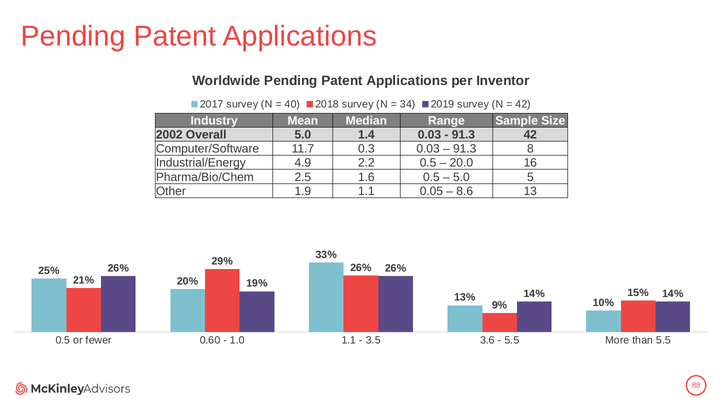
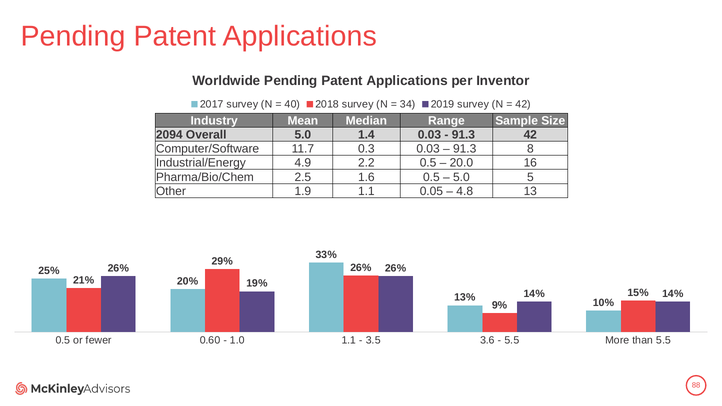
2002: 2002 -> 2094
8.6: 8.6 -> 4.8
